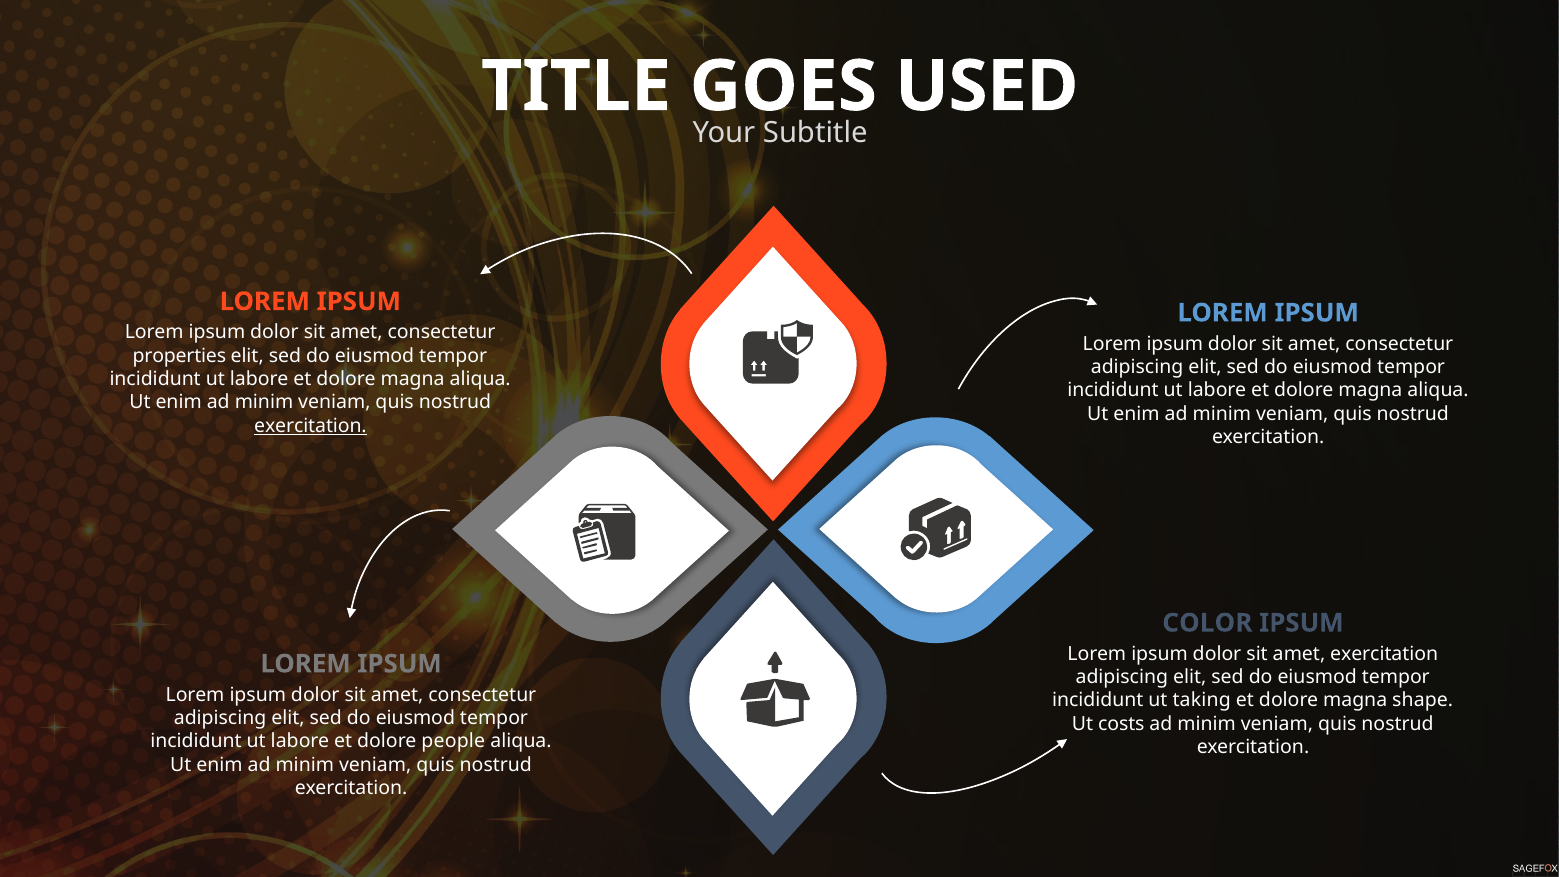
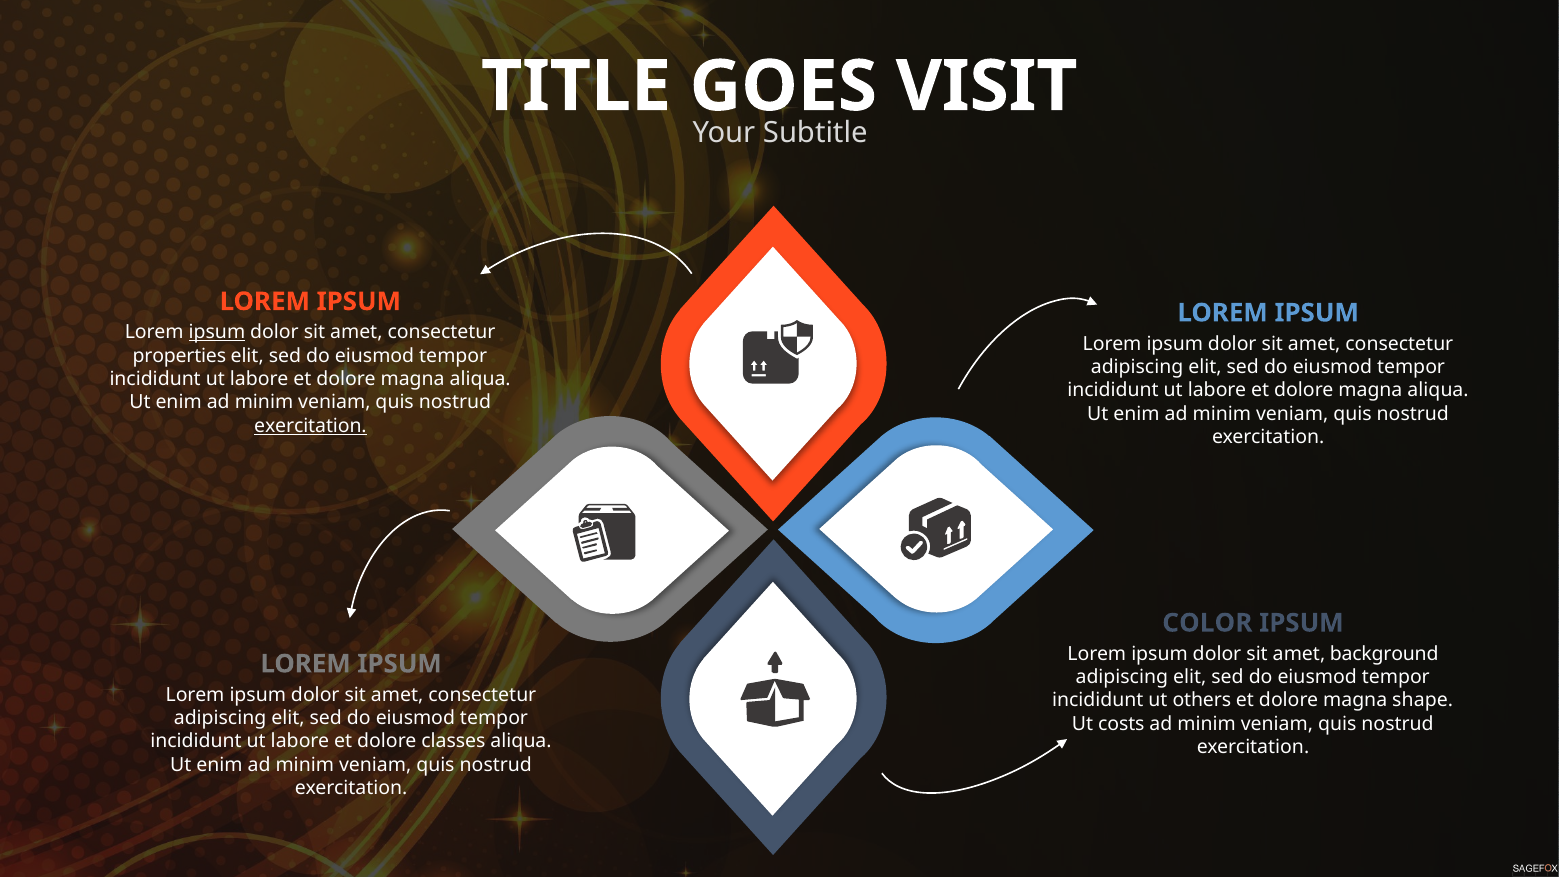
USED: USED -> VISIT
ipsum at (217, 332) underline: none -> present
amet exercitation: exercitation -> background
taking: taking -> others
people: people -> classes
